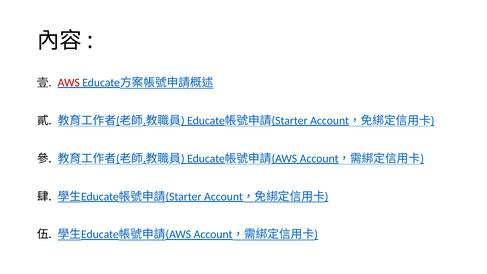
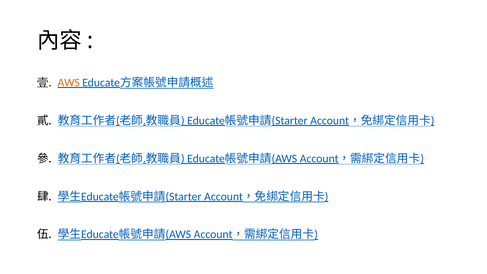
AWS colour: red -> orange
